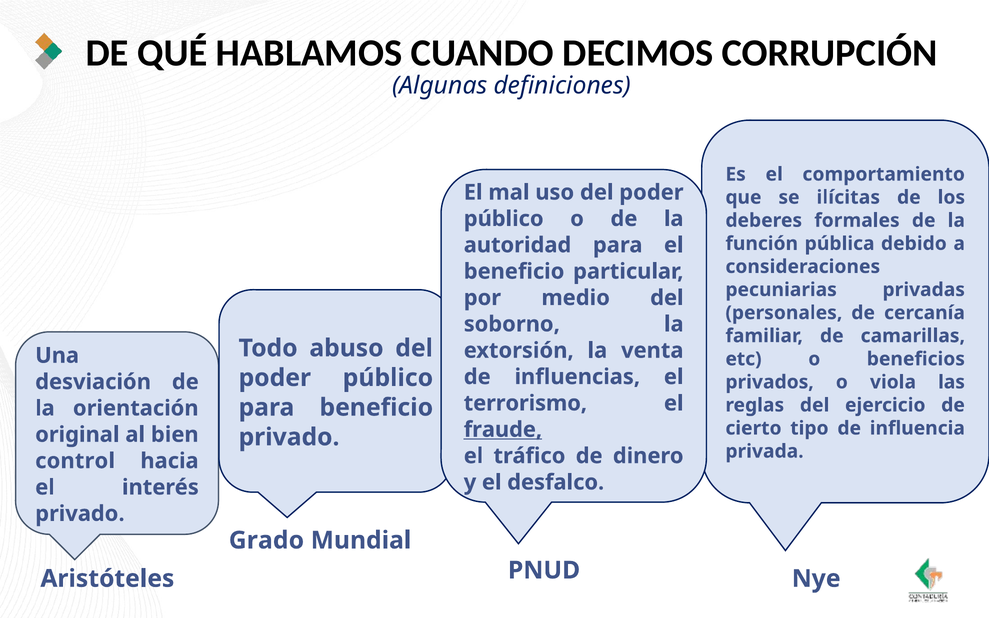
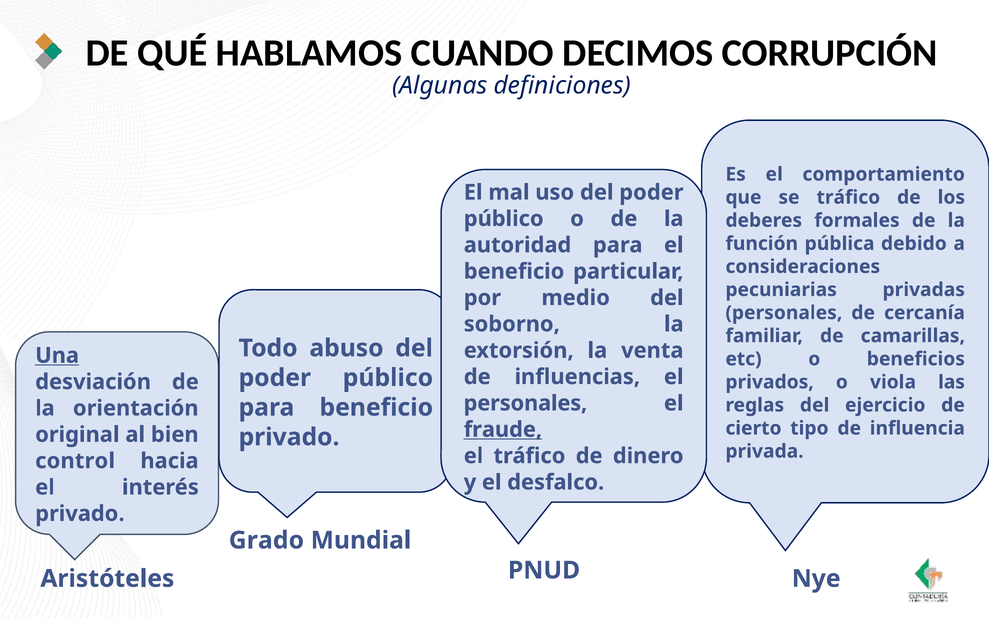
se ilícitas: ilícitas -> tráfico
Una underline: none -> present
terrorismo at (525, 403): terrorismo -> personales
